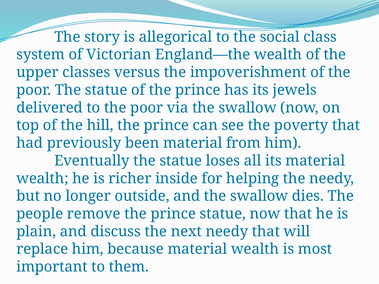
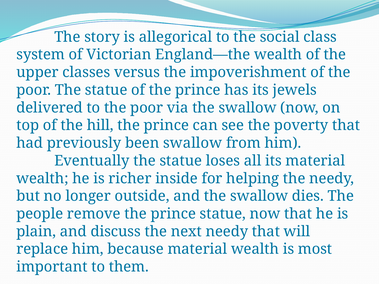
been material: material -> swallow
